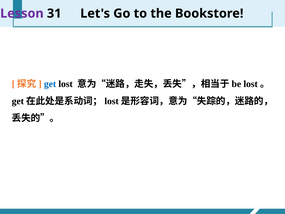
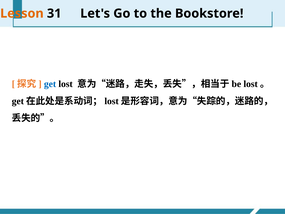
Lesson colour: purple -> orange
